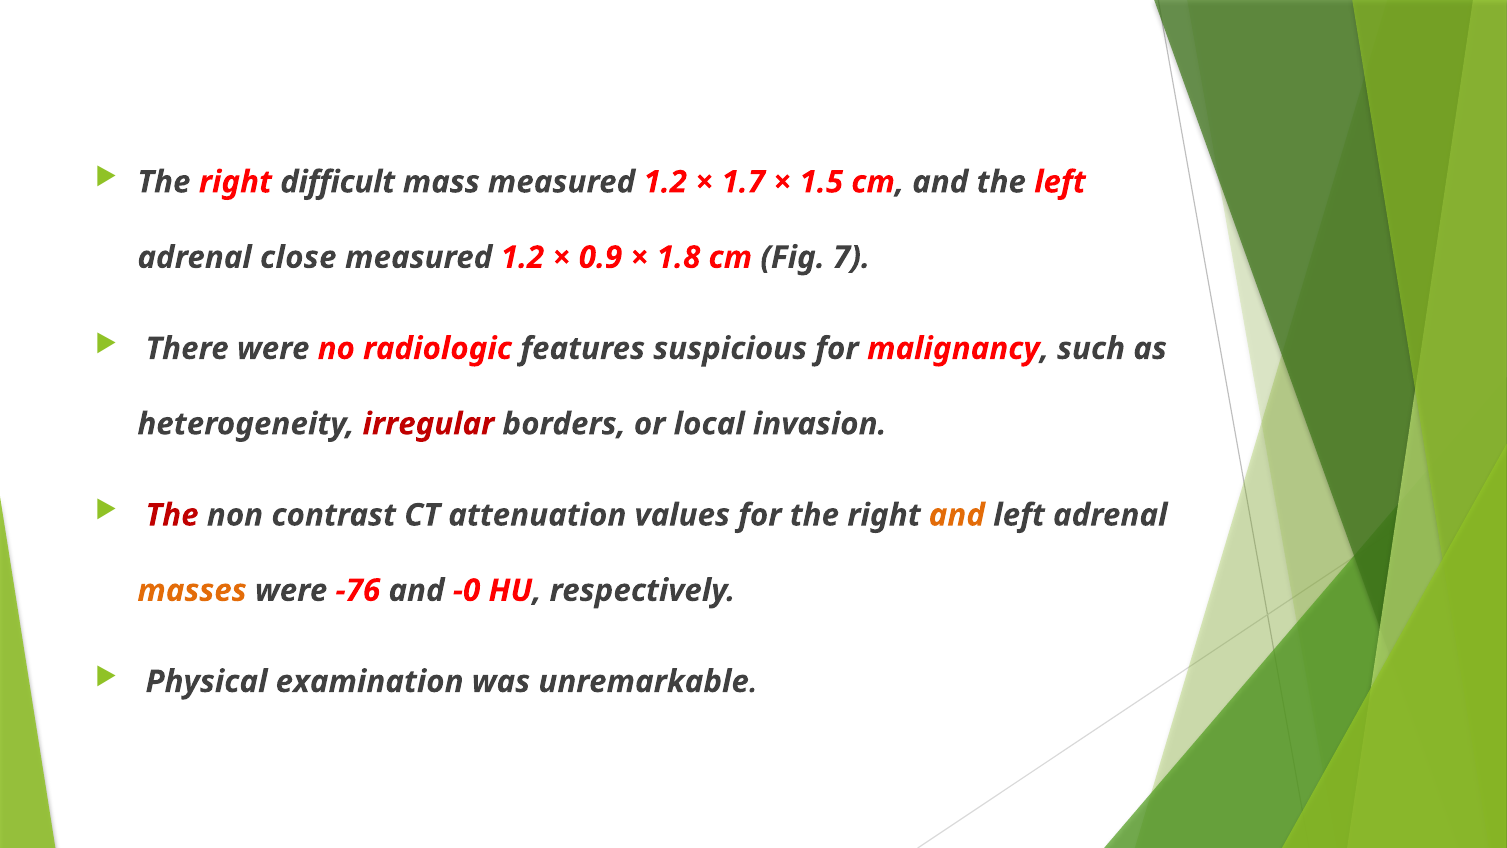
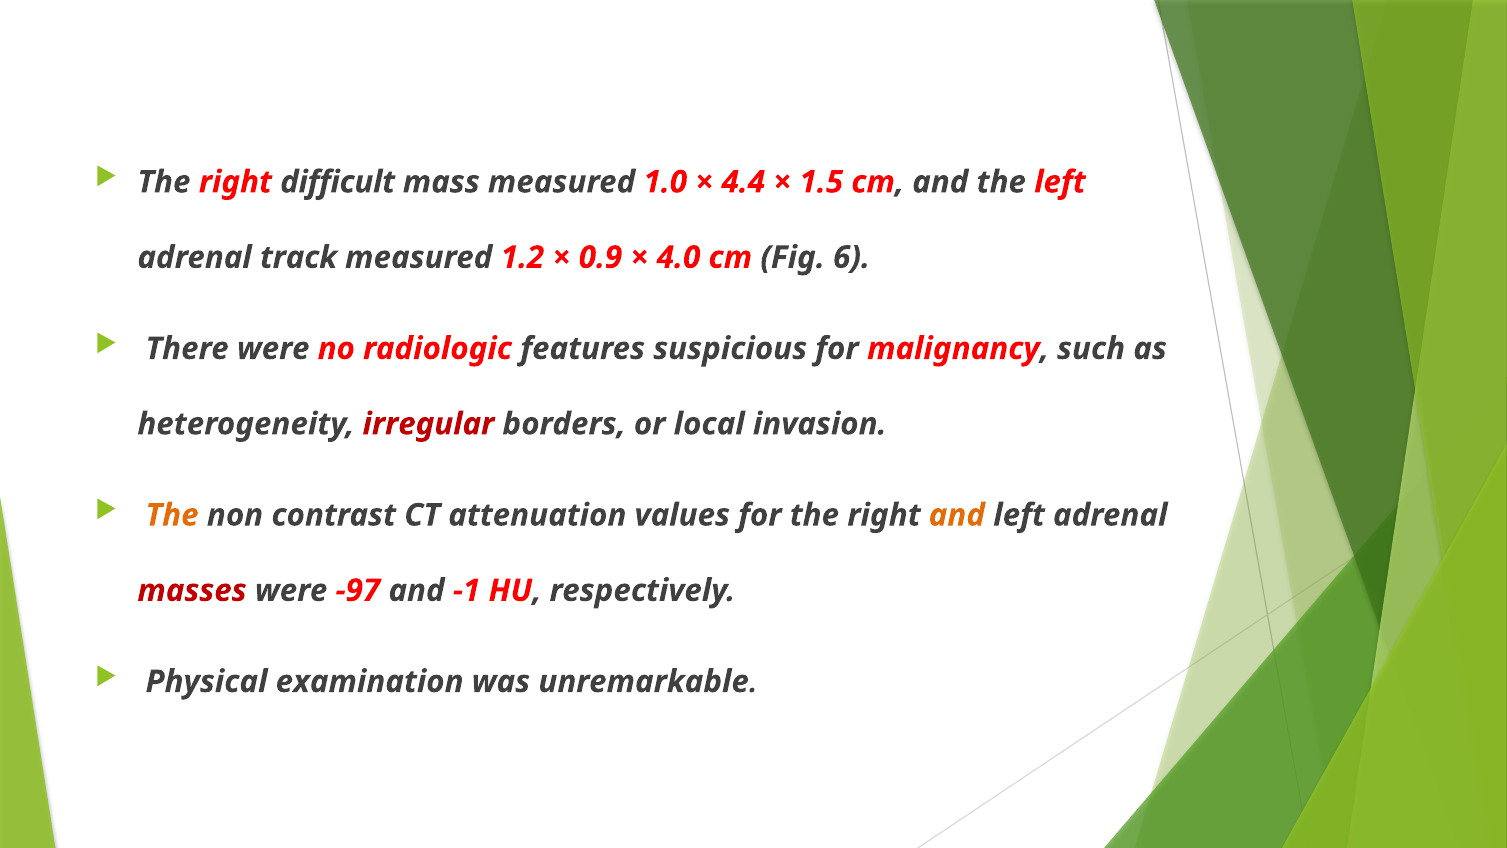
mass measured 1.2: 1.2 -> 1.0
1.7: 1.7 -> 4.4
close: close -> track
1.8: 1.8 -> 4.0
7: 7 -> 6
The at (172, 515) colour: red -> orange
masses colour: orange -> red
−76: −76 -> −97
−0: −0 -> −1
